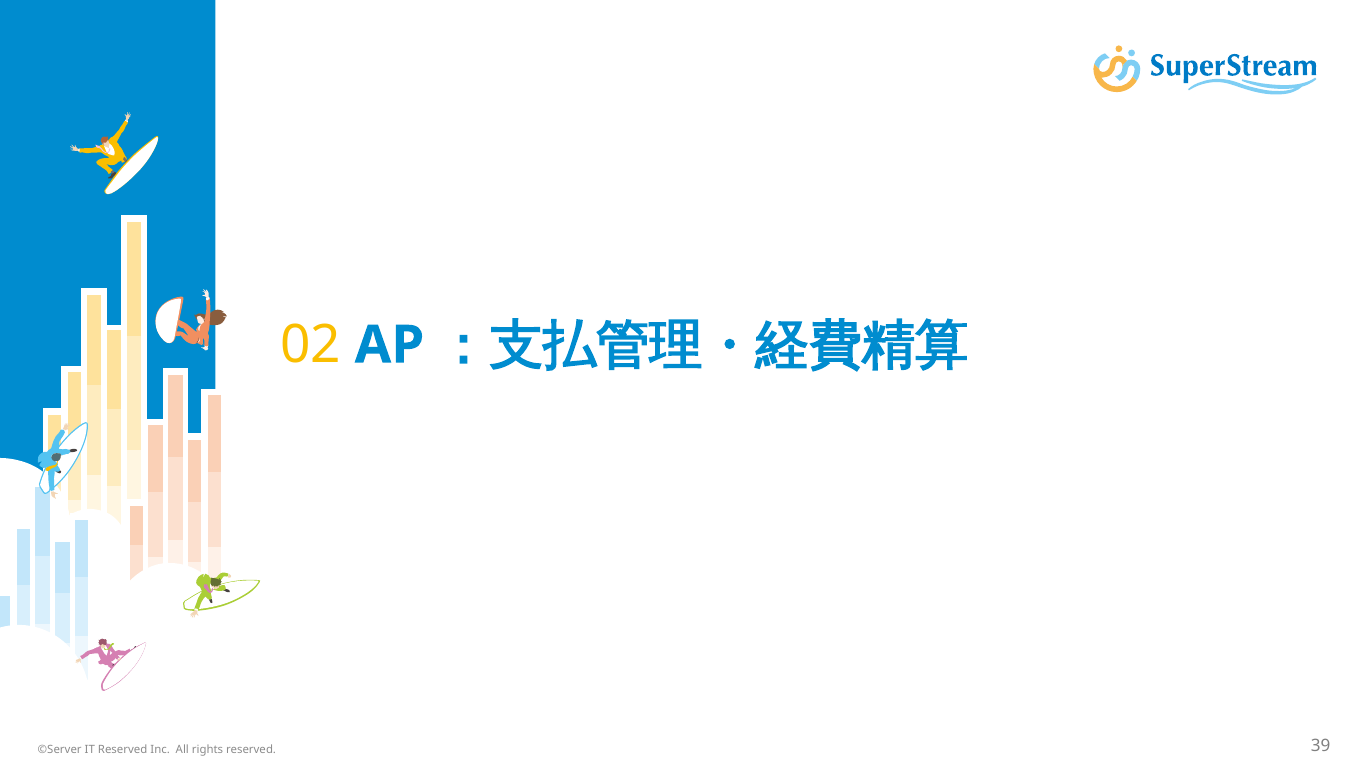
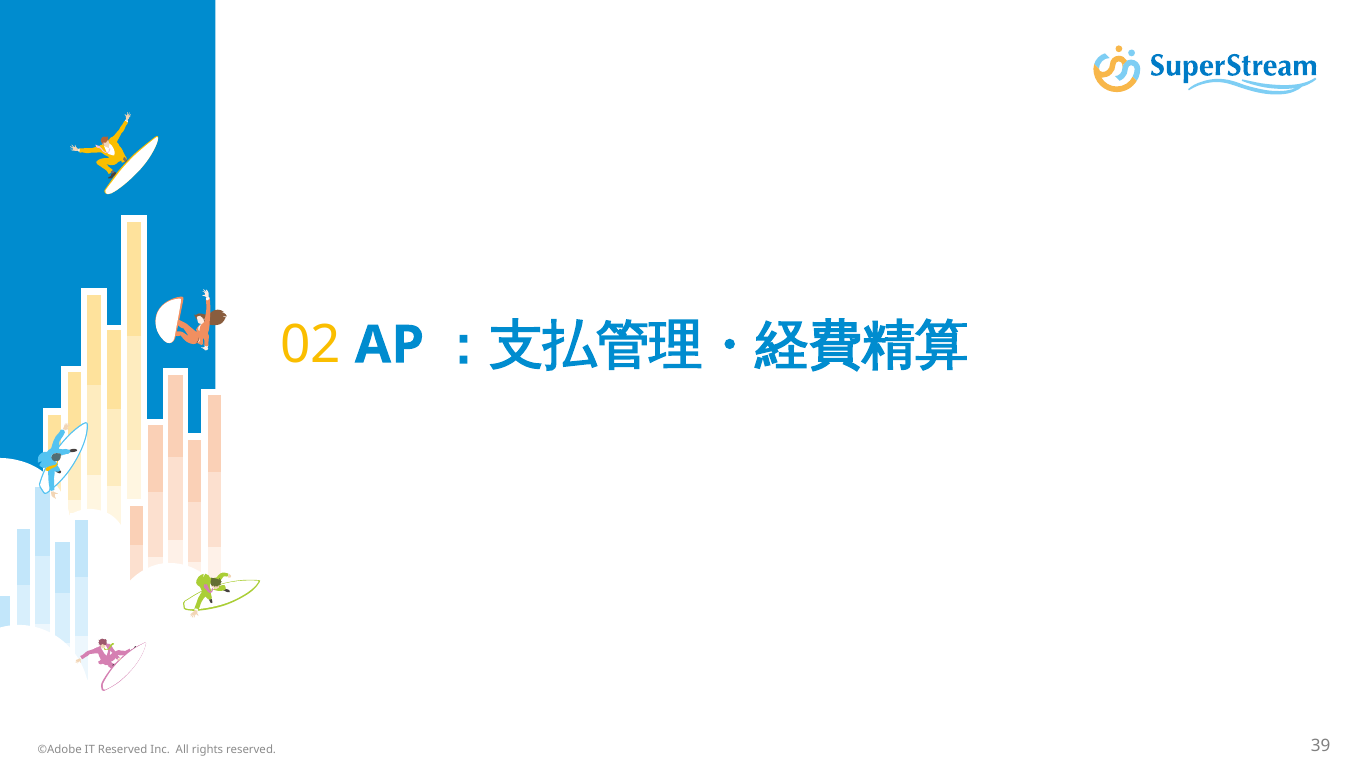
©Server: ©Server -> ©Adobe
